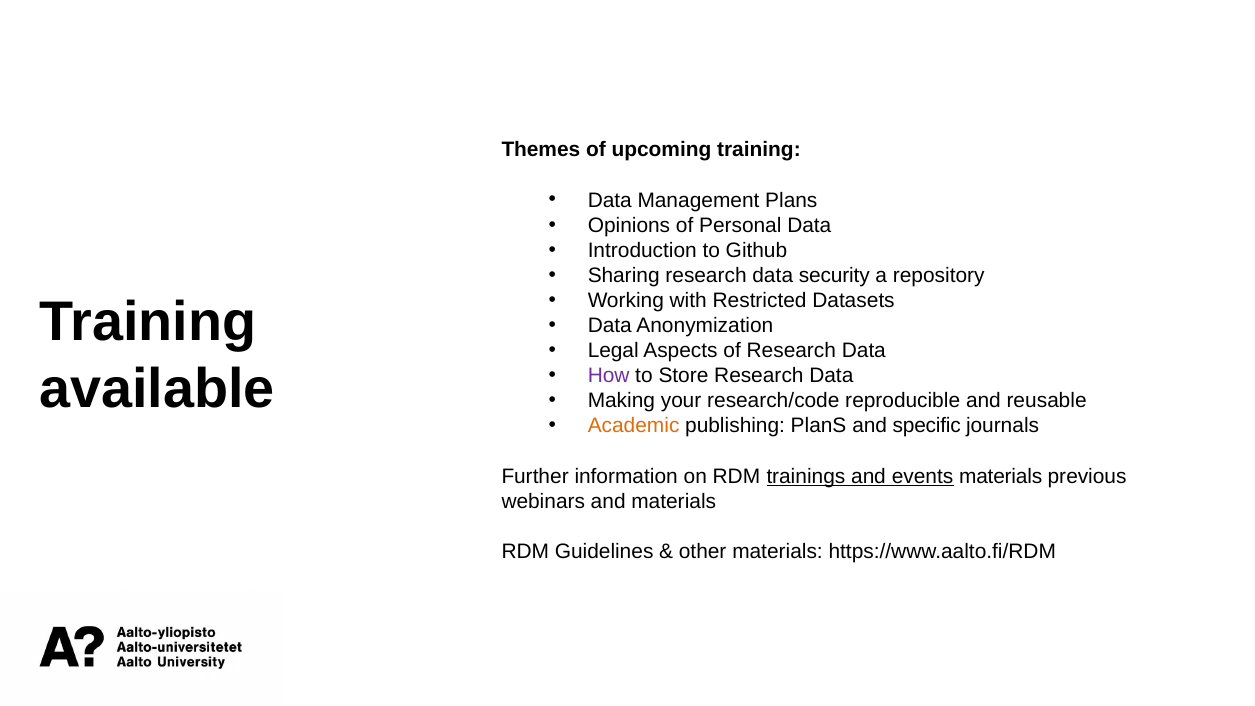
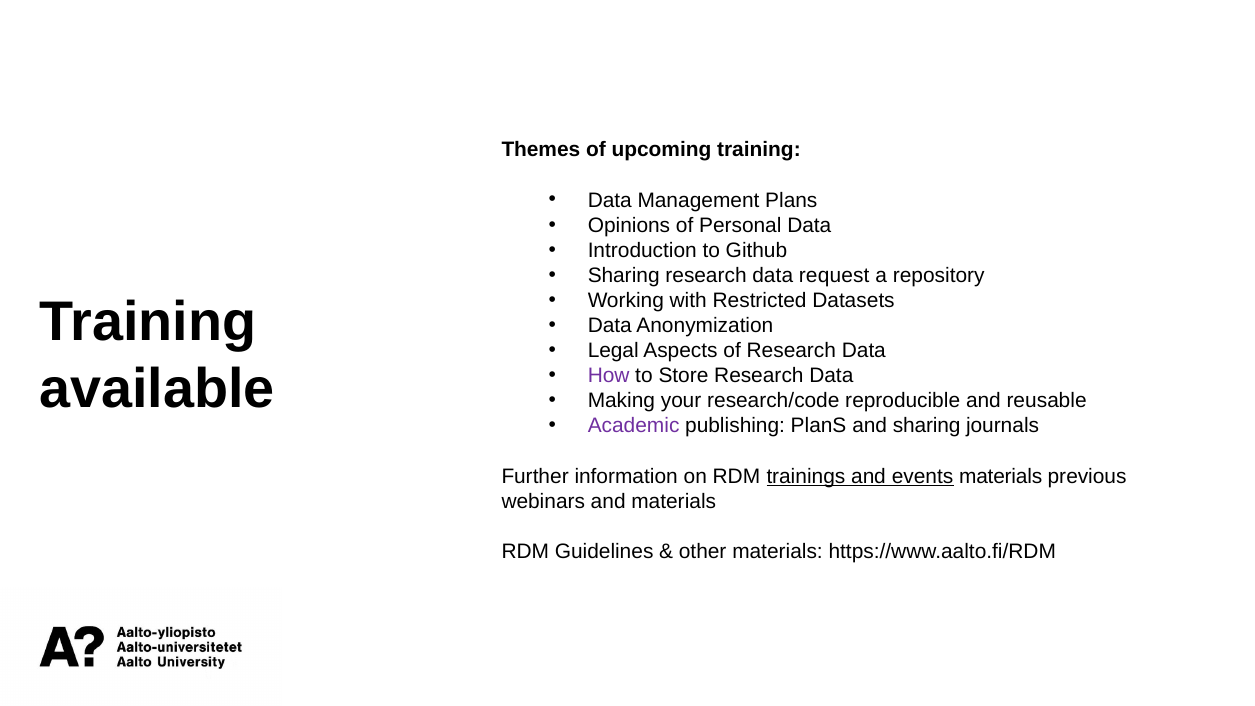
security: security -> request
Academic colour: orange -> purple
and specific: specific -> sharing
